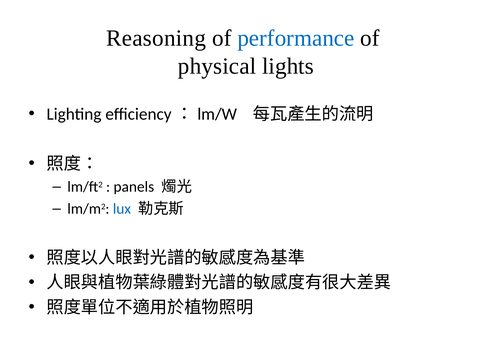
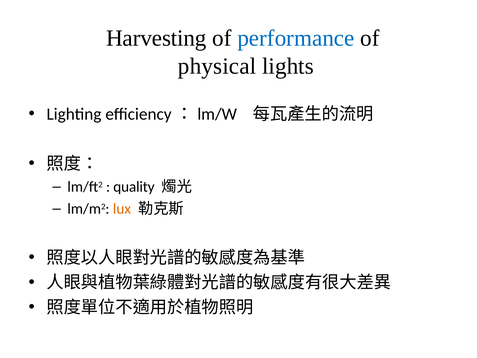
Reasoning: Reasoning -> Harvesting
panels: panels -> quality
lux colour: blue -> orange
